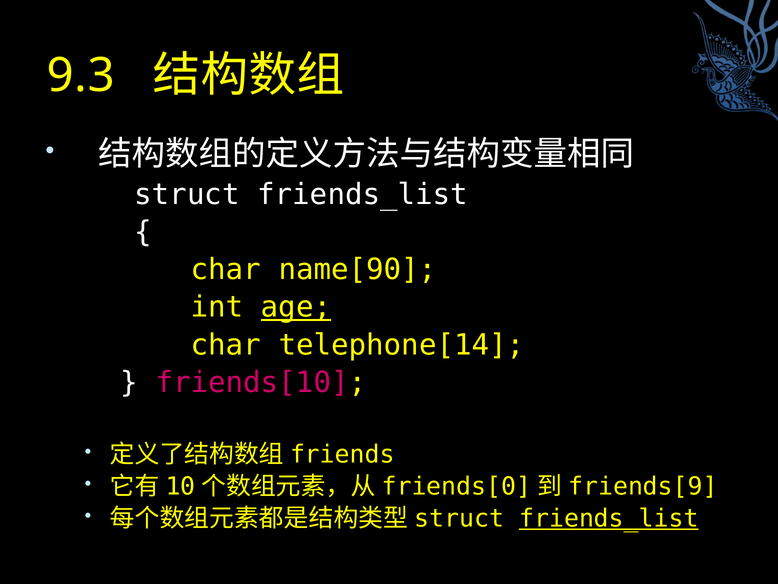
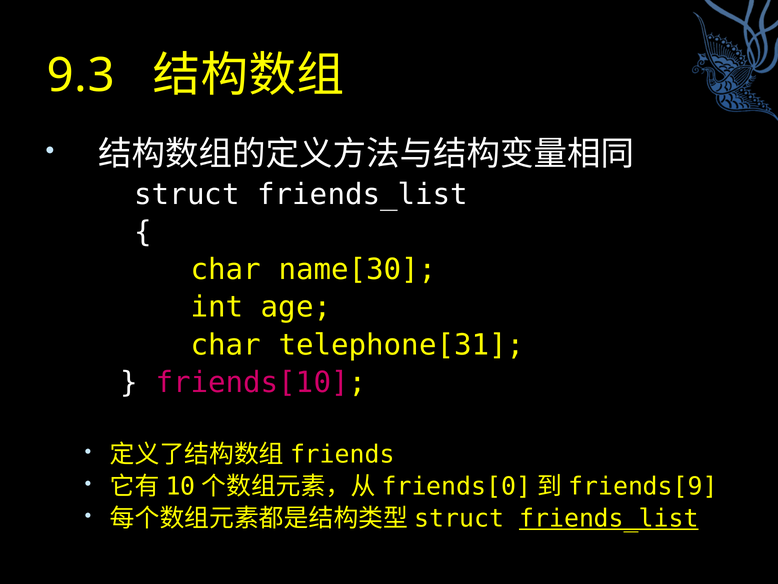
name[90: name[90 -> name[30
age underline: present -> none
telephone[14: telephone[14 -> telephone[31
